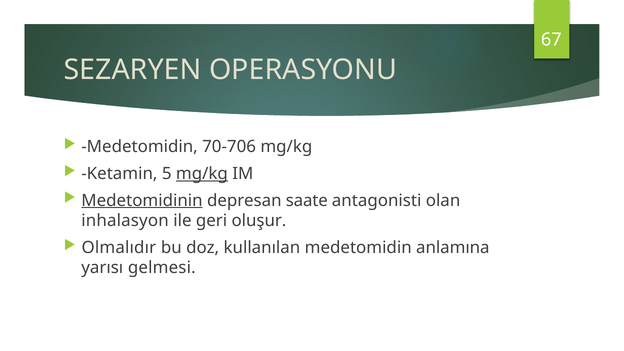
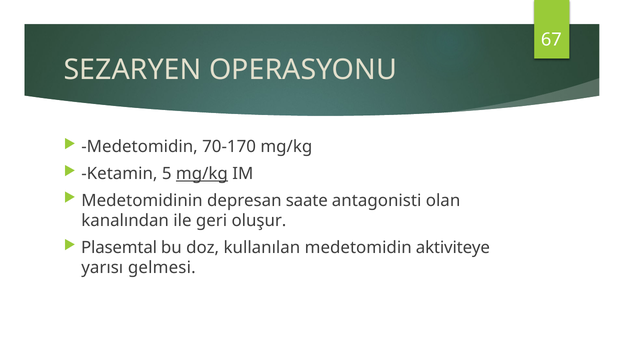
70-706: 70-706 -> 70-170
Medetomidinin underline: present -> none
inhalasyon: inhalasyon -> kanalından
Olmalıdır: Olmalıdır -> Plasemtal
anlamına: anlamına -> aktiviteye
